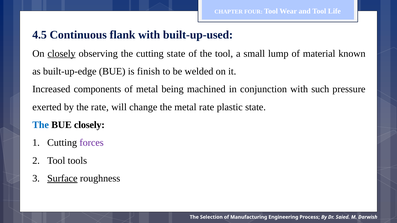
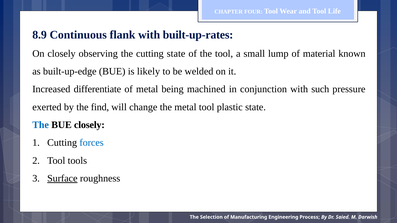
4.5: 4.5 -> 8.9
built-up-used: built-up-used -> built-up-rates
closely at (62, 54) underline: present -> none
finish: finish -> likely
components: components -> differentiate
the rate: rate -> find
metal rate: rate -> tool
forces colour: purple -> blue
